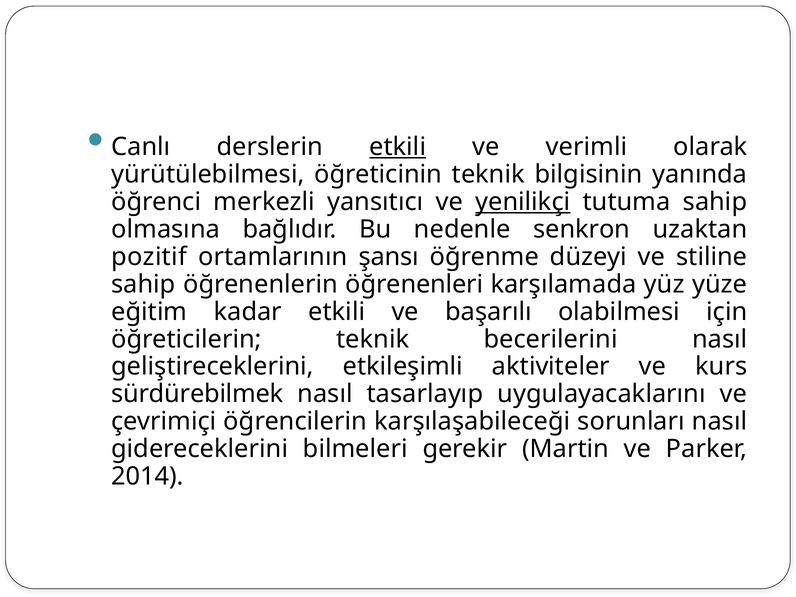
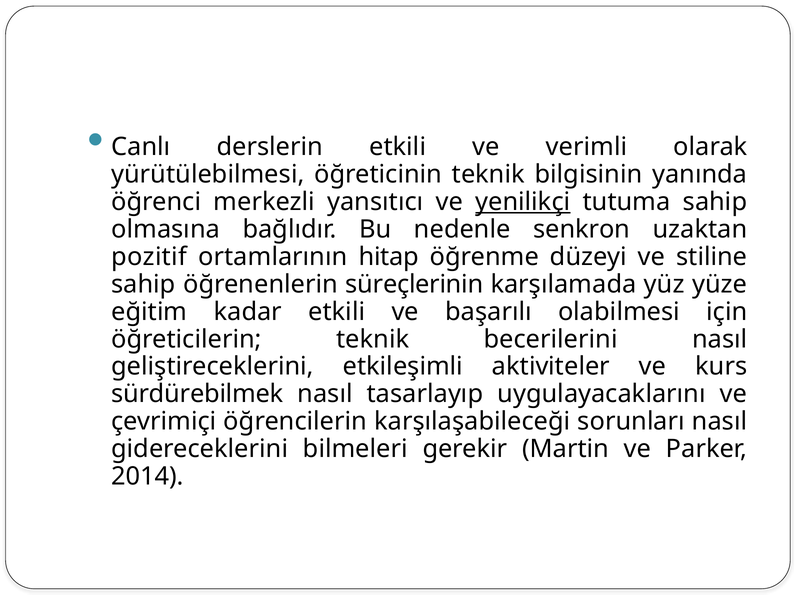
etkili at (398, 147) underline: present -> none
şansı: şansı -> hitap
öğrenenleri: öğrenenleri -> süreçlerinin
